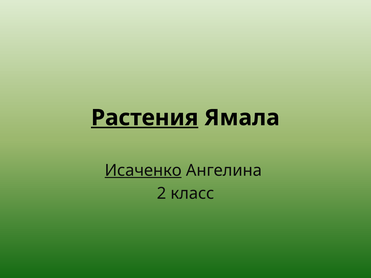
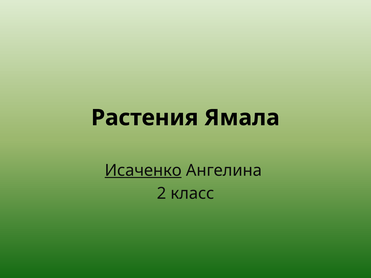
Растения underline: present -> none
